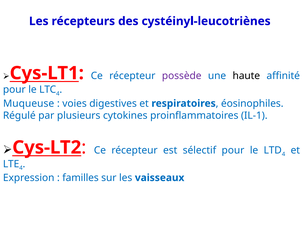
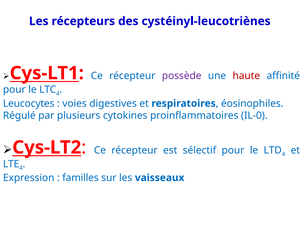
haute colour: black -> red
Muqueuse: Muqueuse -> Leucocytes
IL-1: IL-1 -> IL-0
